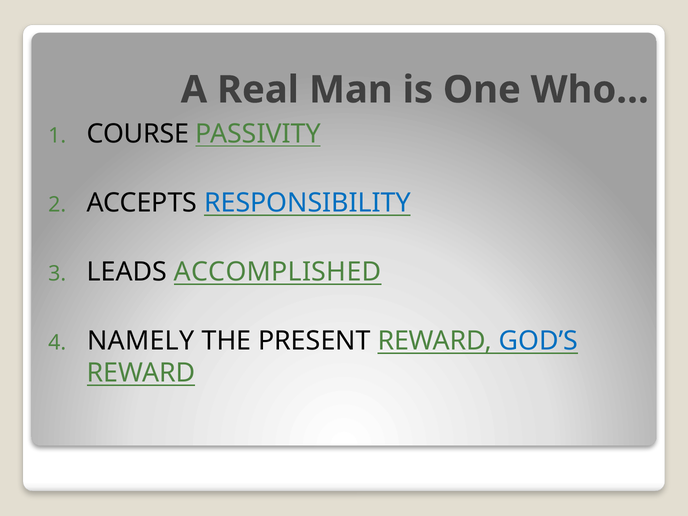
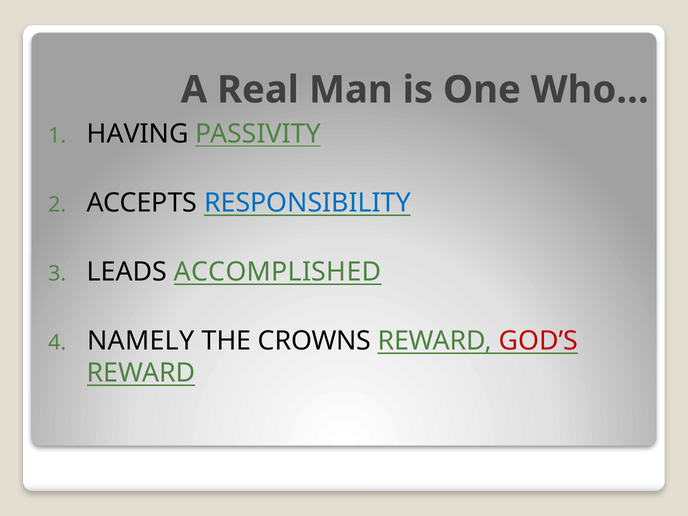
COURSE: COURSE -> HAVING
PRESENT: PRESENT -> CROWNS
GOD’S colour: blue -> red
